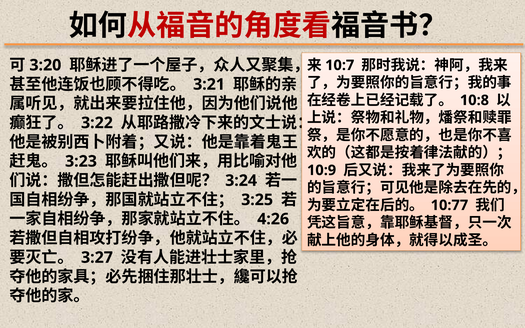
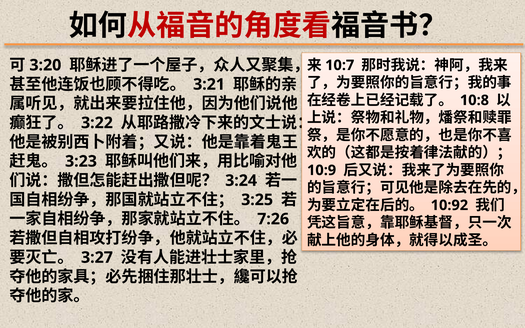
10:77: 10:77 -> 10:92
4:26: 4:26 -> 7:26
